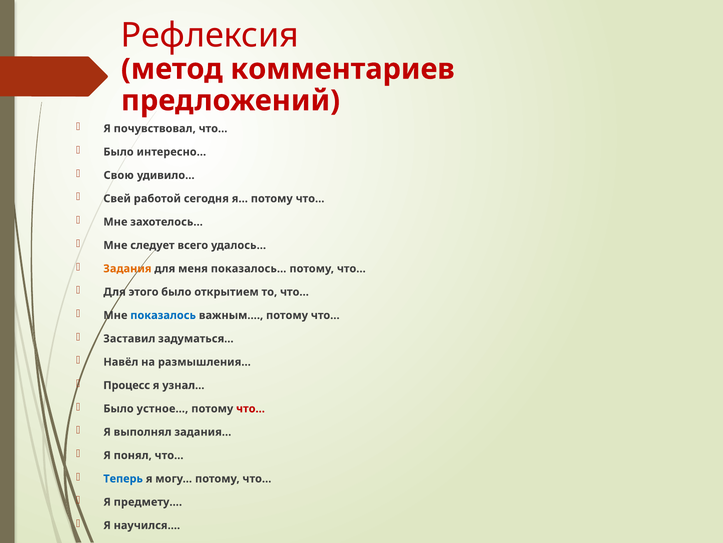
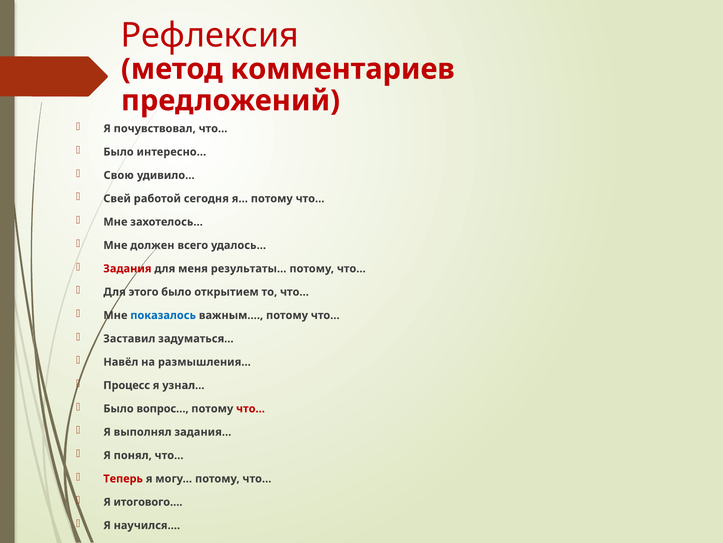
следует: следует -> должен
Задания colour: orange -> red
показалось…: показалось… -> результаты…
устное…: устное… -> вопрос…
Теперь colour: blue -> red
предмету…: предмету… -> итогового…
